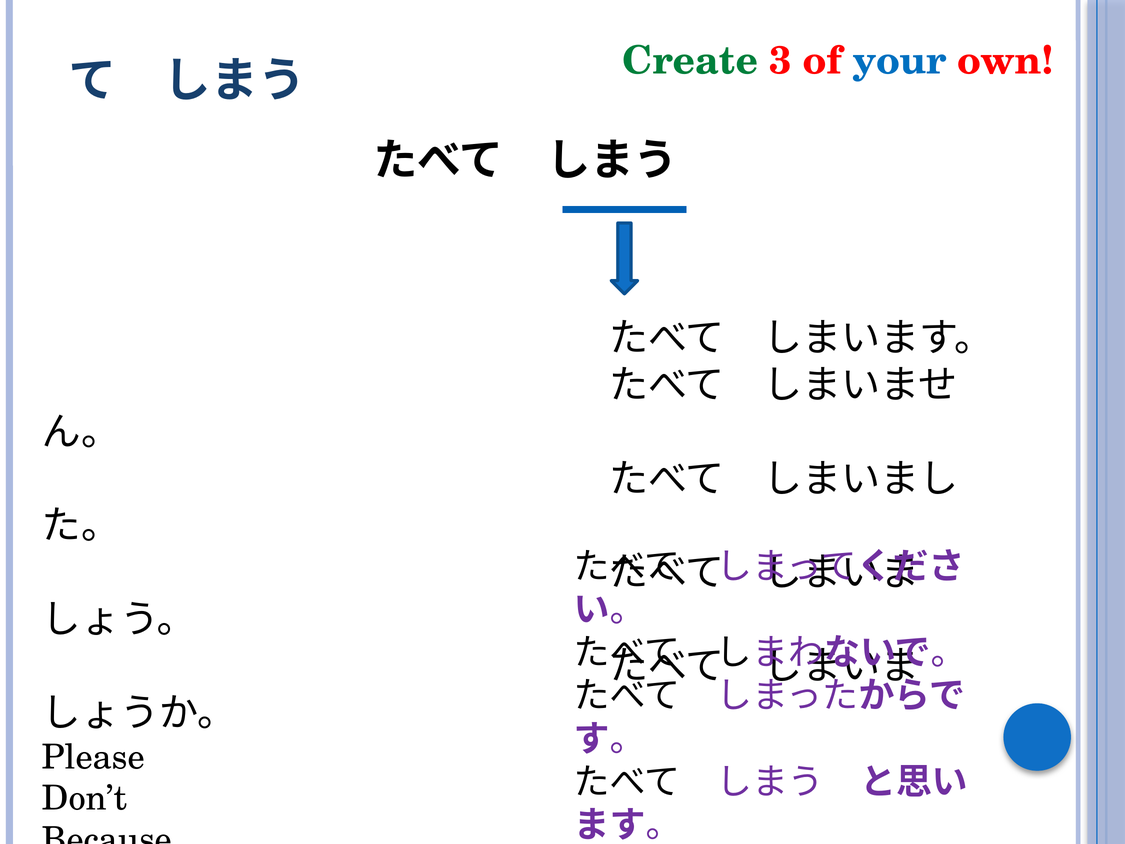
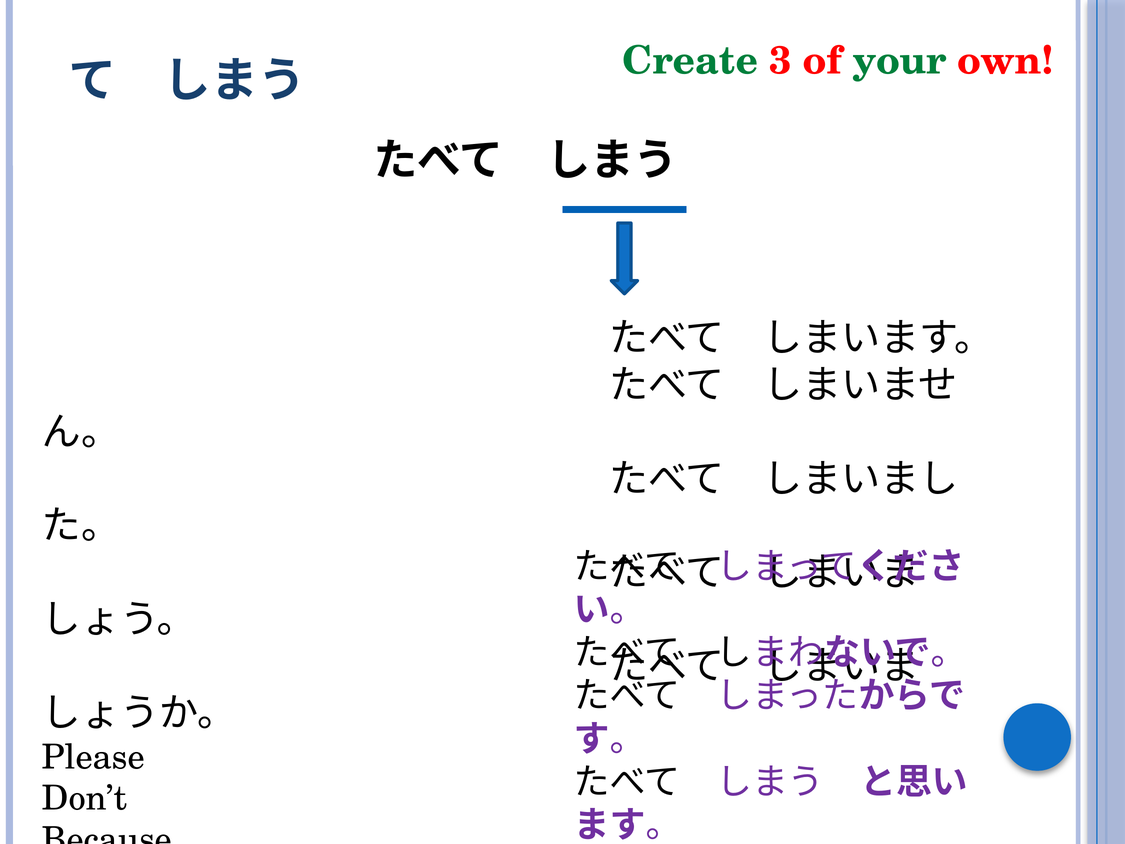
your colour: blue -> green
